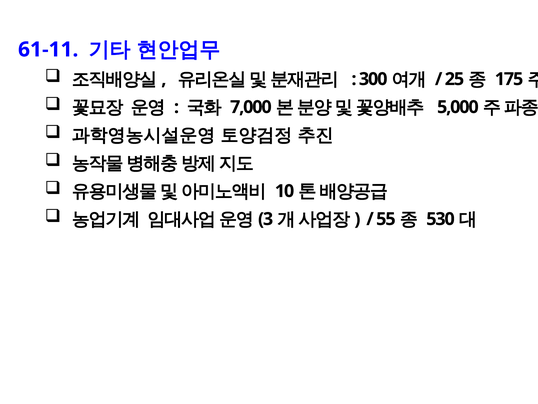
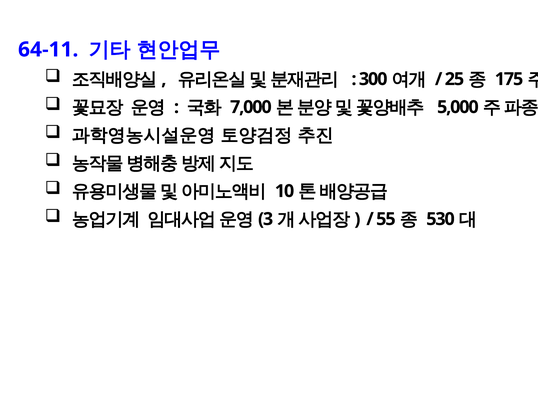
61-11: 61-11 -> 64-11
